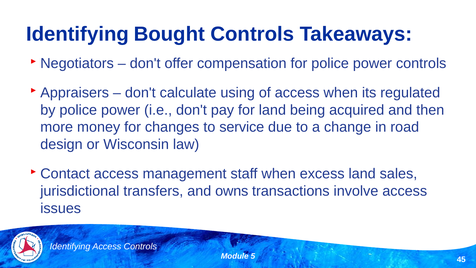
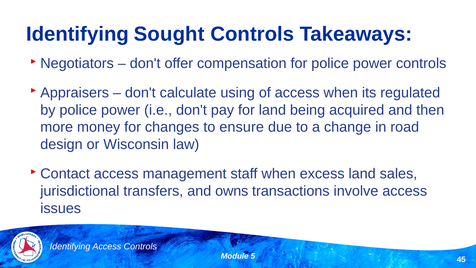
Bought: Bought -> Sought
service: service -> ensure
